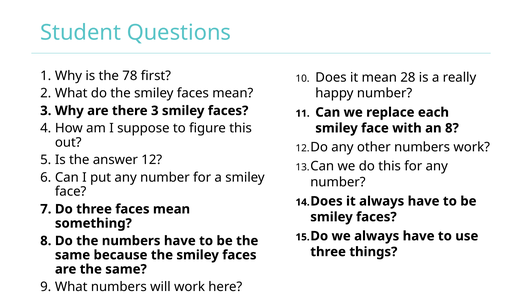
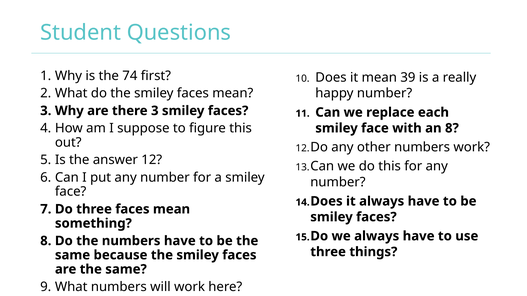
78: 78 -> 74
28: 28 -> 39
